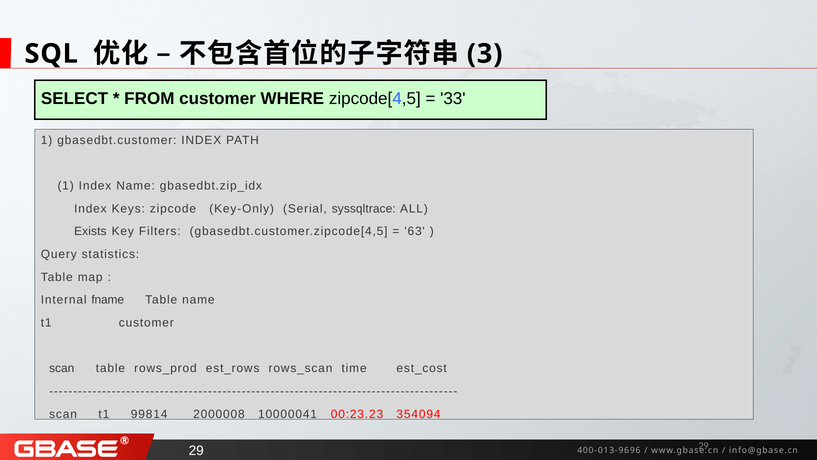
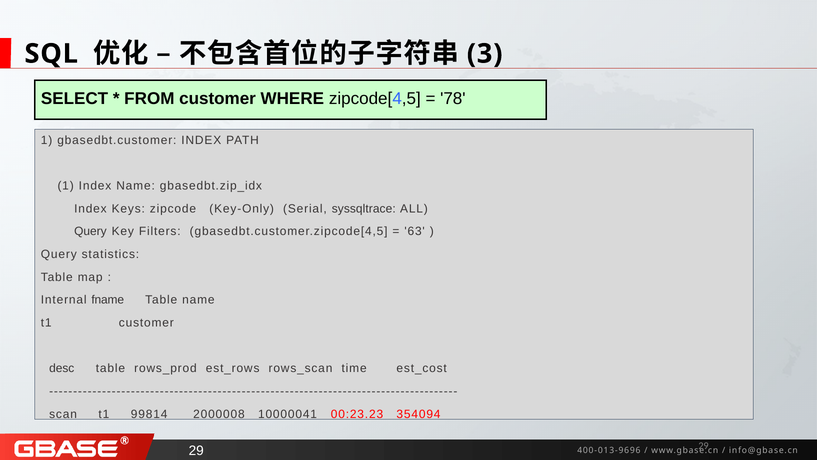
33: 33 -> 78
Exists at (90, 231): Exists -> Query
scan at (62, 368): scan -> desc
